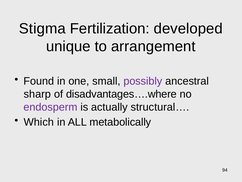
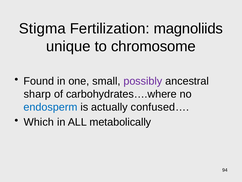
developed: developed -> magnoliids
arrangement: arrangement -> chromosome
disadvantages….where: disadvantages….where -> carbohydrates….where
endosperm colour: purple -> blue
structural…: structural… -> confused…
